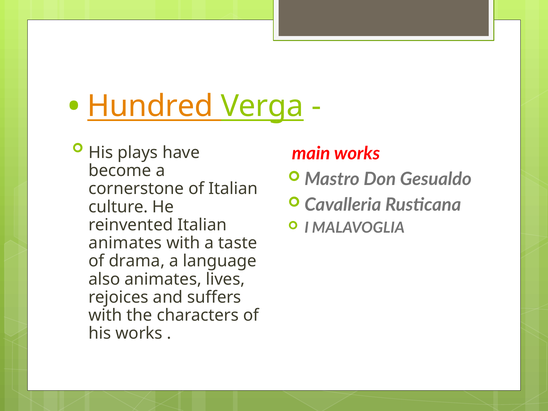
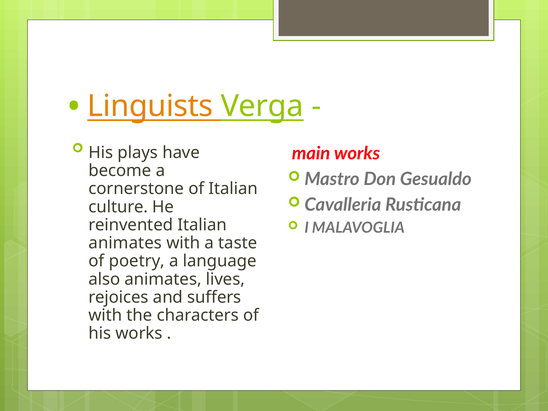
Hundred: Hundred -> Linguists
drama: drama -> poetry
